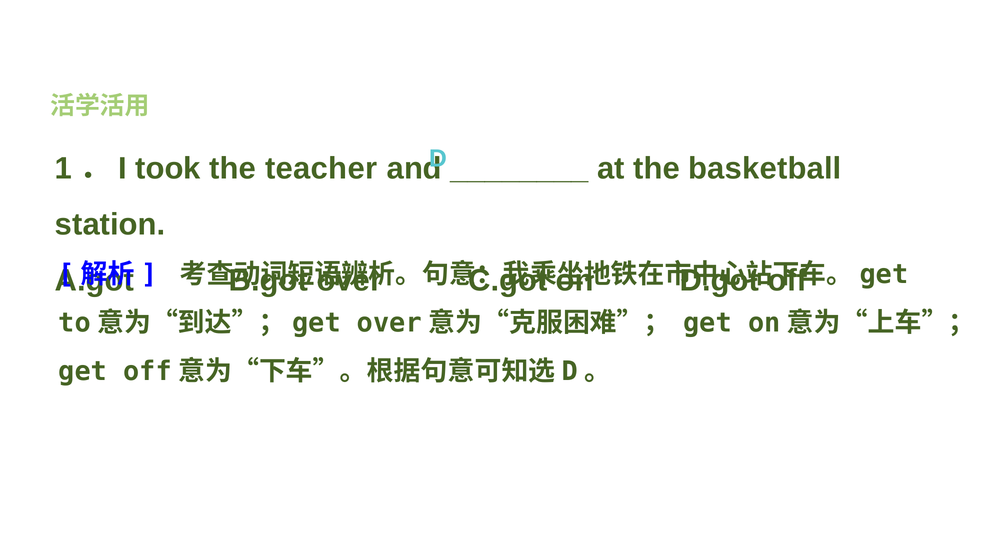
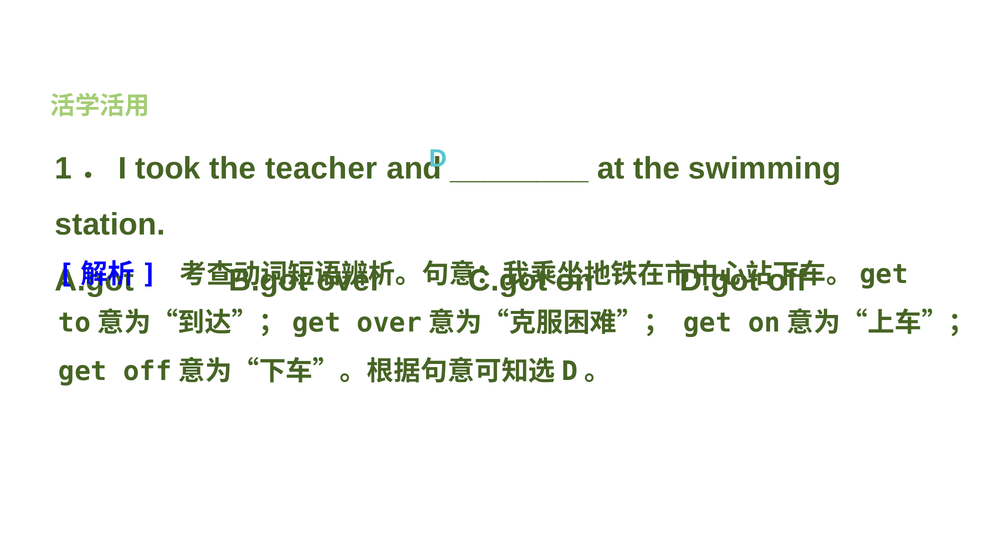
basketball: basketball -> swimming
